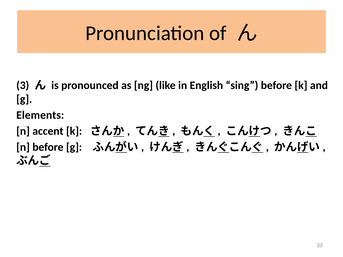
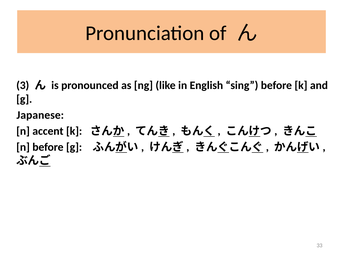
Elements: Elements -> Japanese
